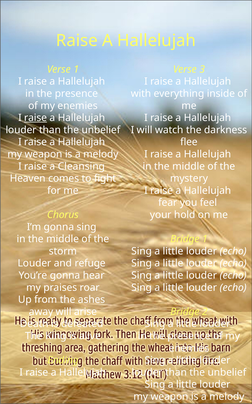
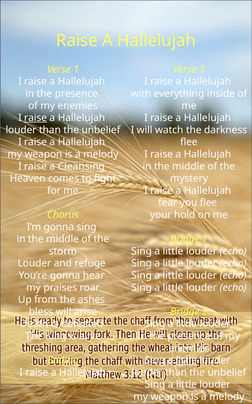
3 at (202, 69): 3 -> 1
you feel: feel -> flee
away: away -> bless
little at (187, 359) underline: none -> present
